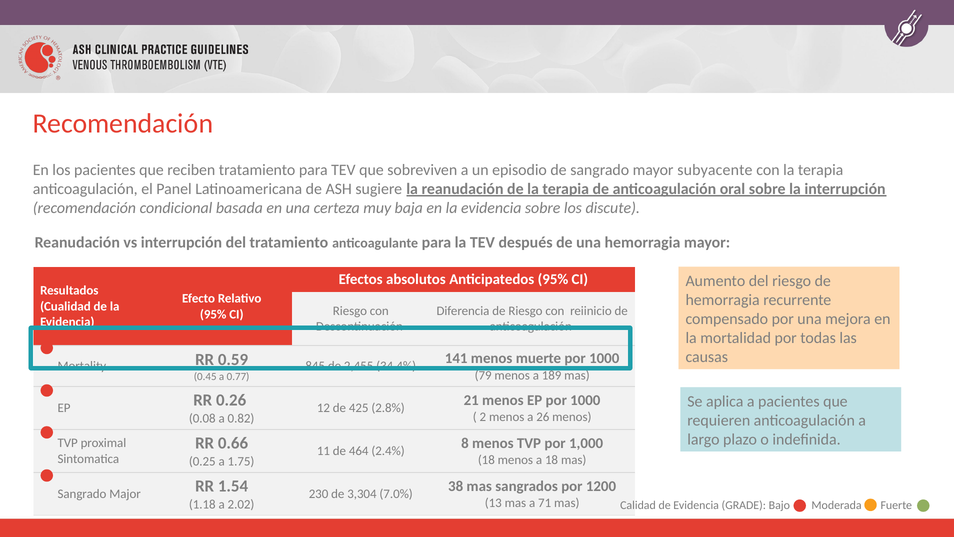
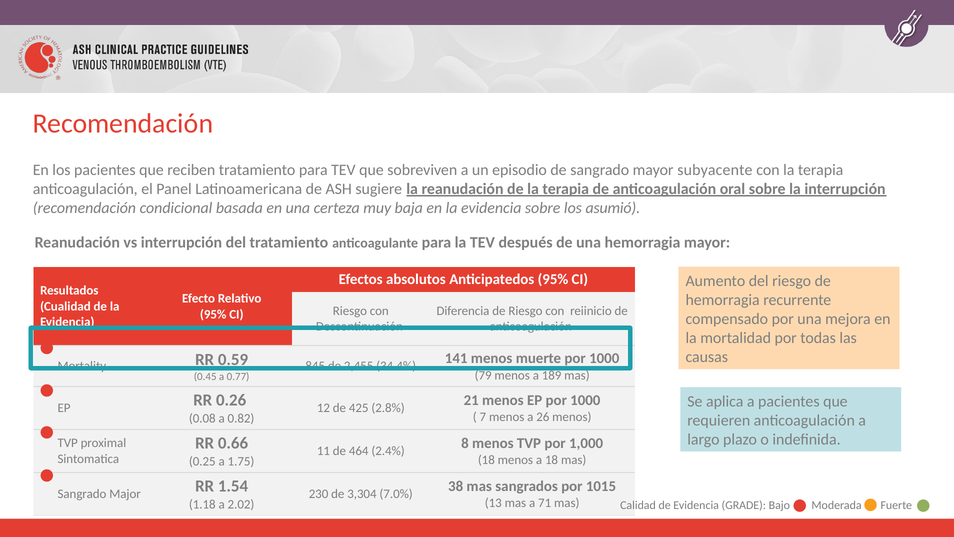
discute: discute -> asumió
2: 2 -> 7
1200: 1200 -> 1015
